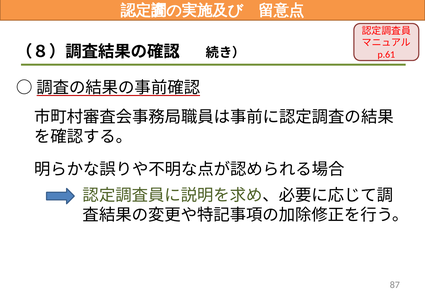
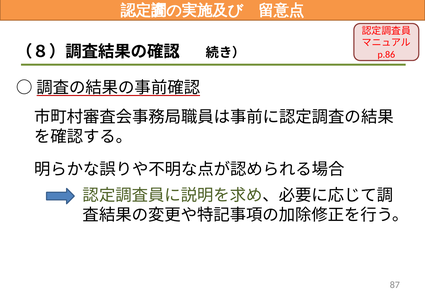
p.61: p.61 -> p.86
